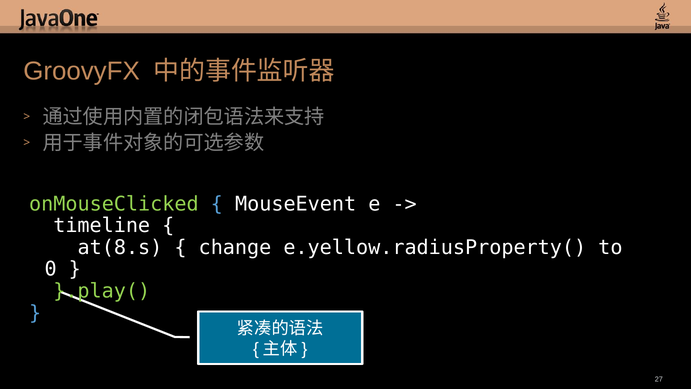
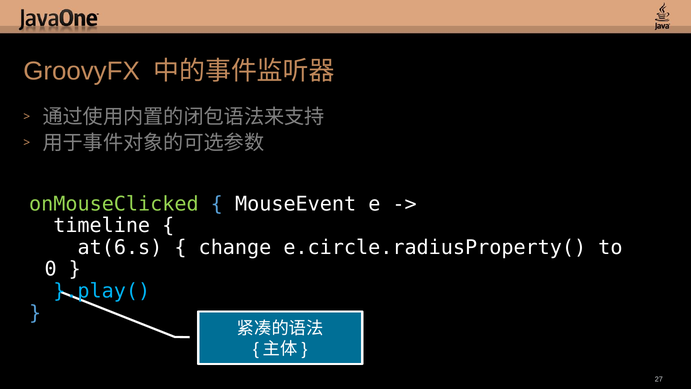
at(8.s: at(8.s -> at(6.s
e.yellow.radiusProperty(: e.yellow.radiusProperty( -> e.circle.radiusProperty(
}.play( colour: light green -> light blue
